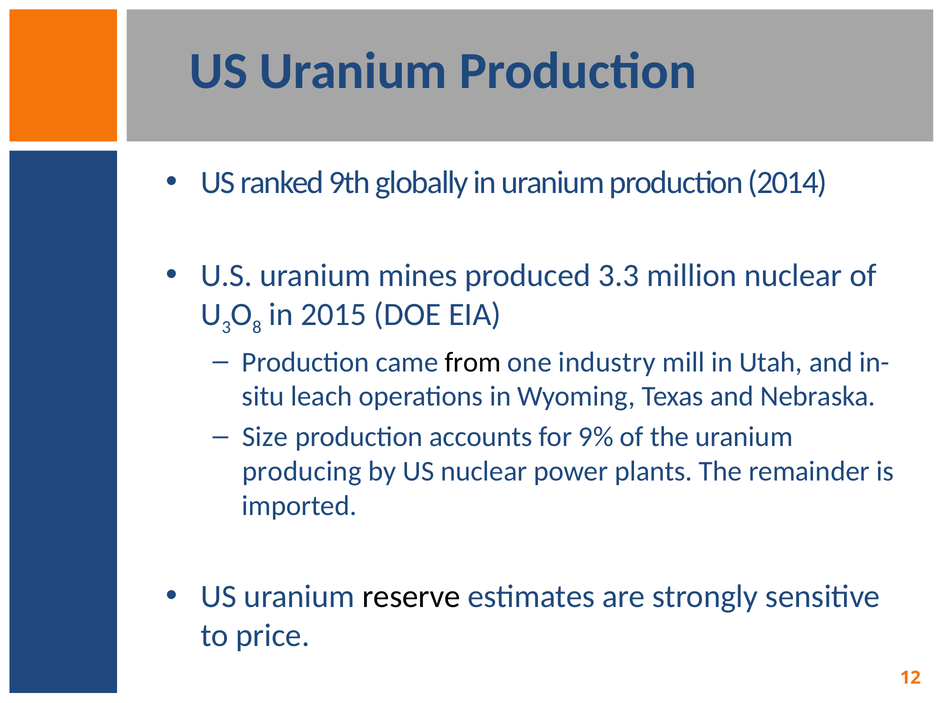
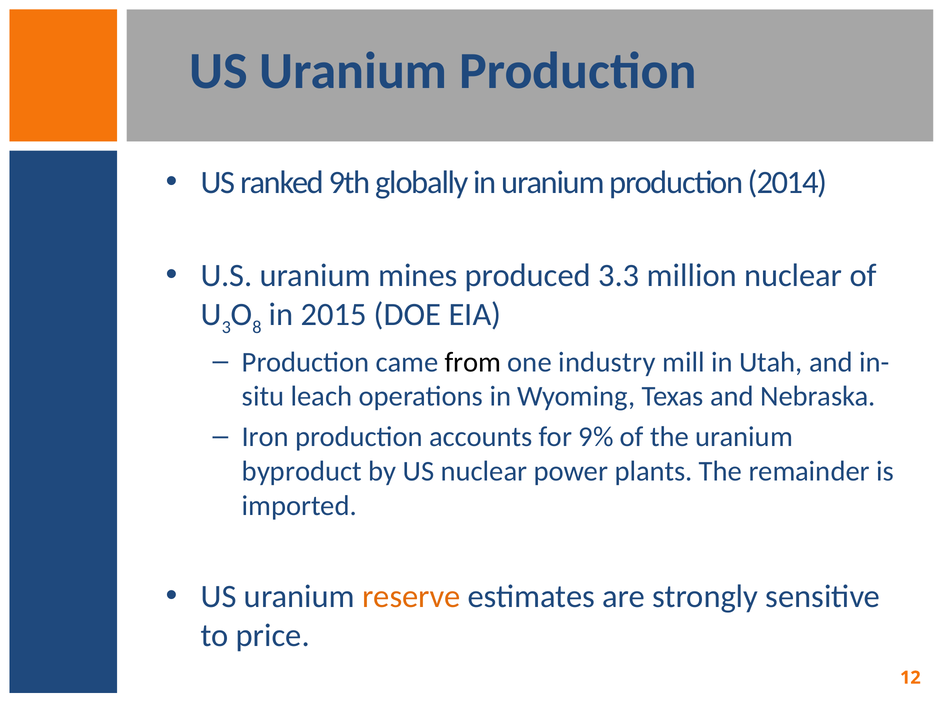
Size: Size -> Iron
producing: producing -> byproduct
reserve colour: black -> orange
